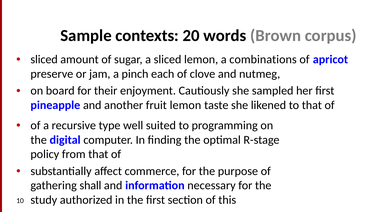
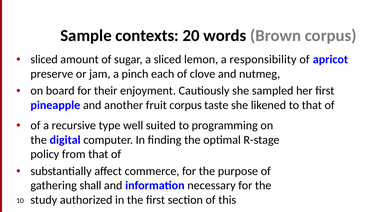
combinations: combinations -> responsibility
fruit lemon: lemon -> corpus
